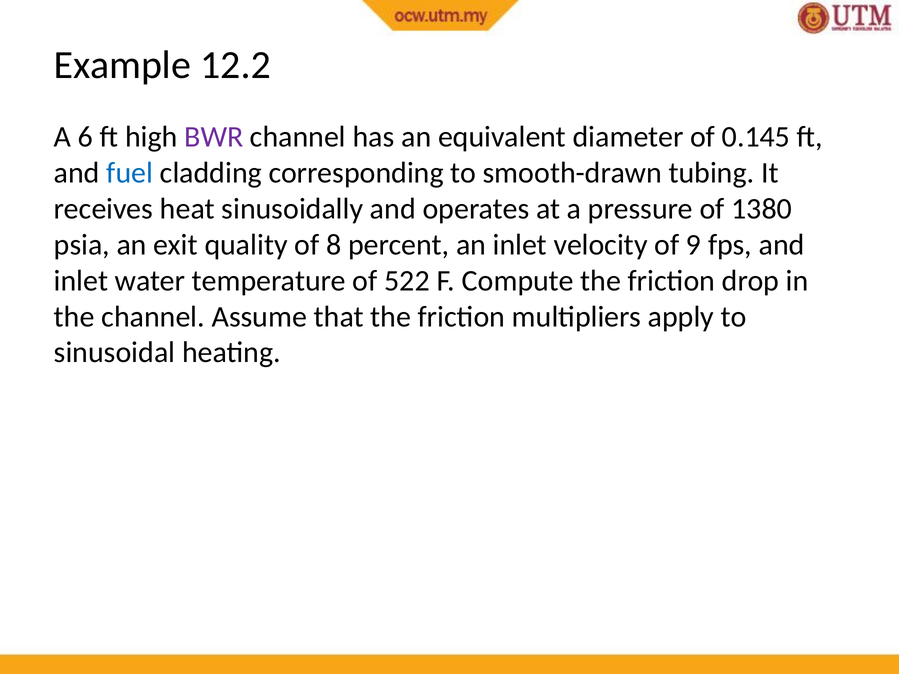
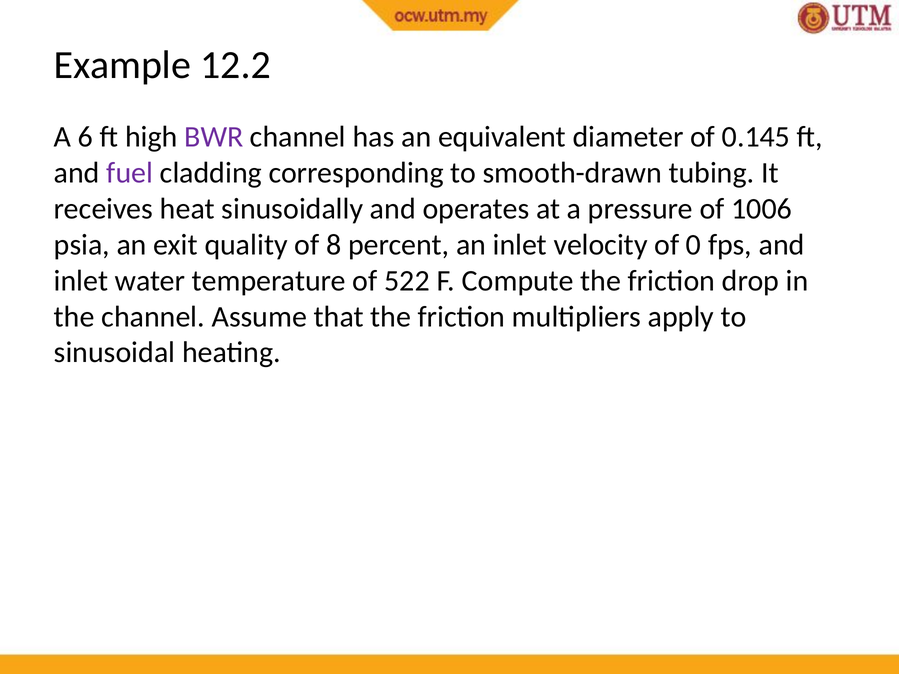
fuel colour: blue -> purple
1380: 1380 -> 1006
9: 9 -> 0
